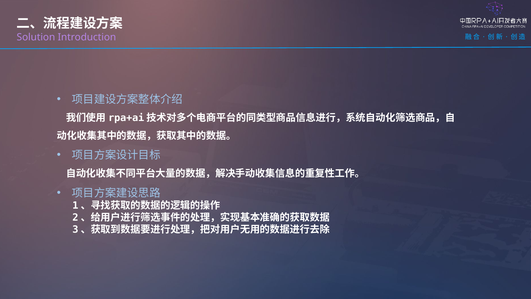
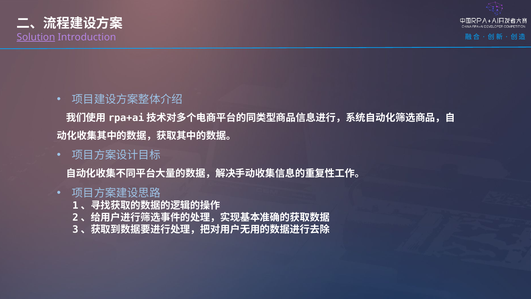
Solution underline: none -> present
